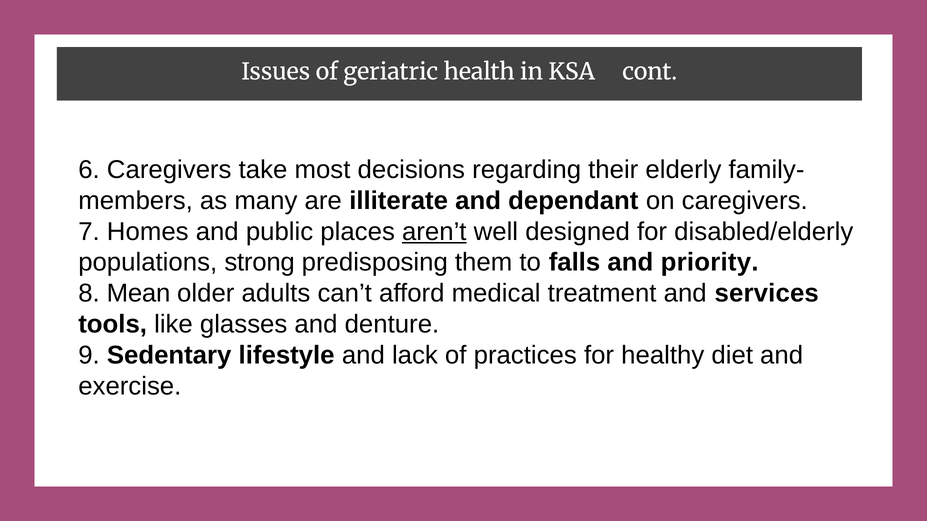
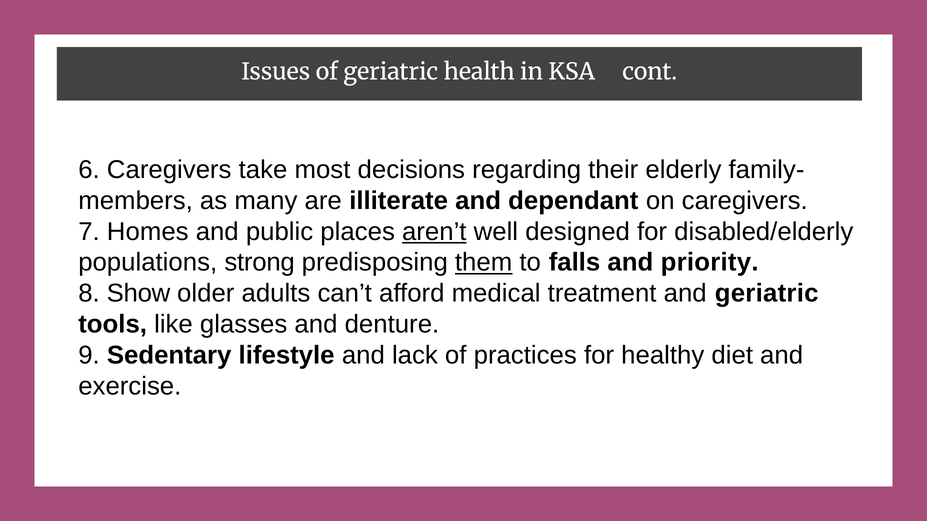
them underline: none -> present
Mean: Mean -> Show
and services: services -> geriatric
